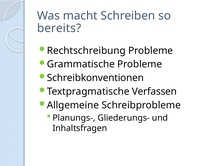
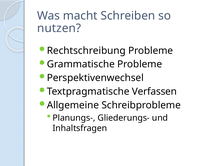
bereits: bereits -> nutzen
Schreibkonventionen: Schreibkonventionen -> Perspektivenwechsel
